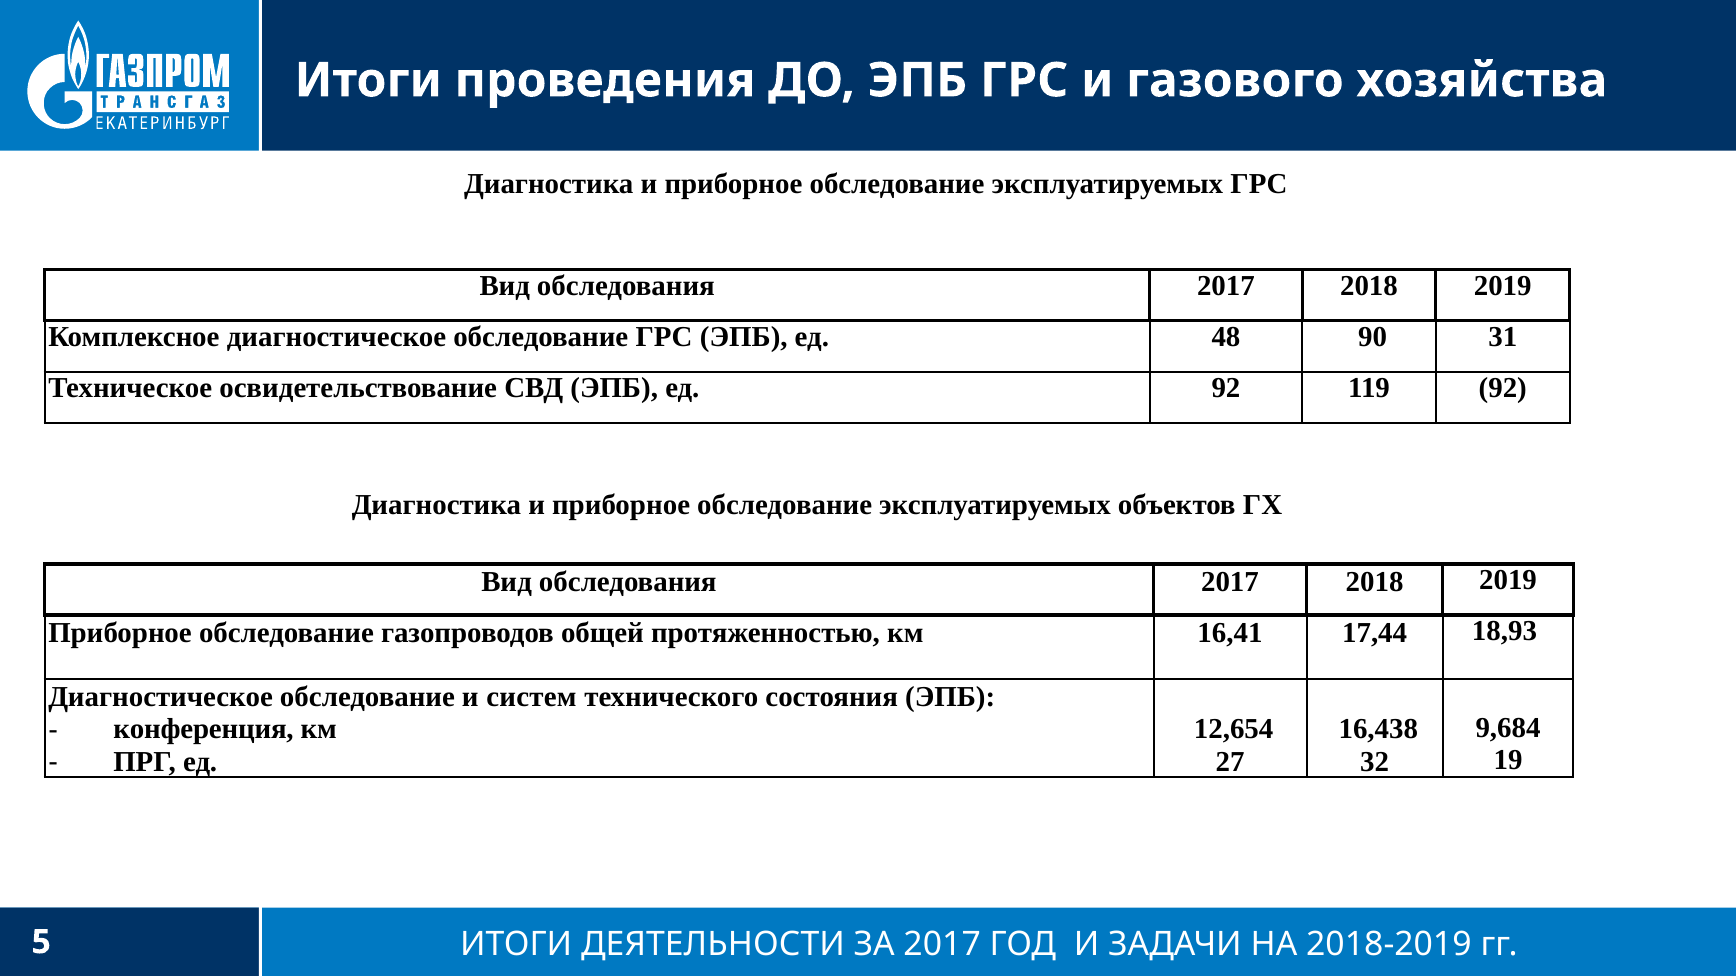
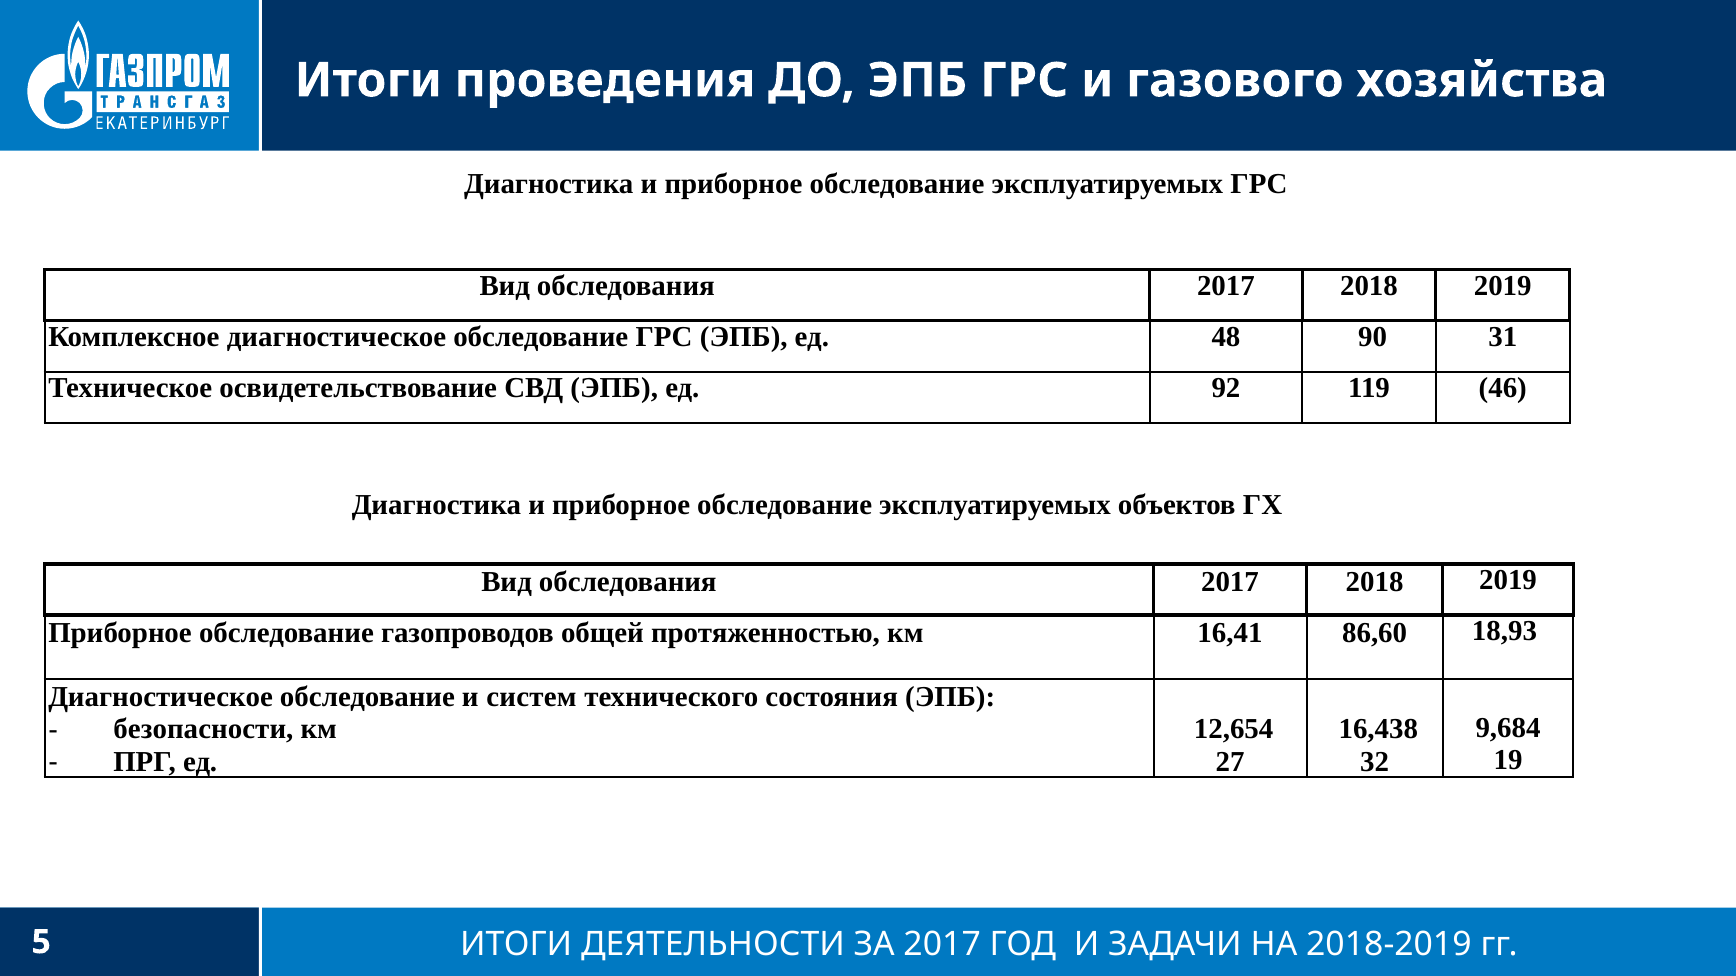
119 92: 92 -> 46
17,44: 17,44 -> 86,60
конференция: конференция -> безопасности
